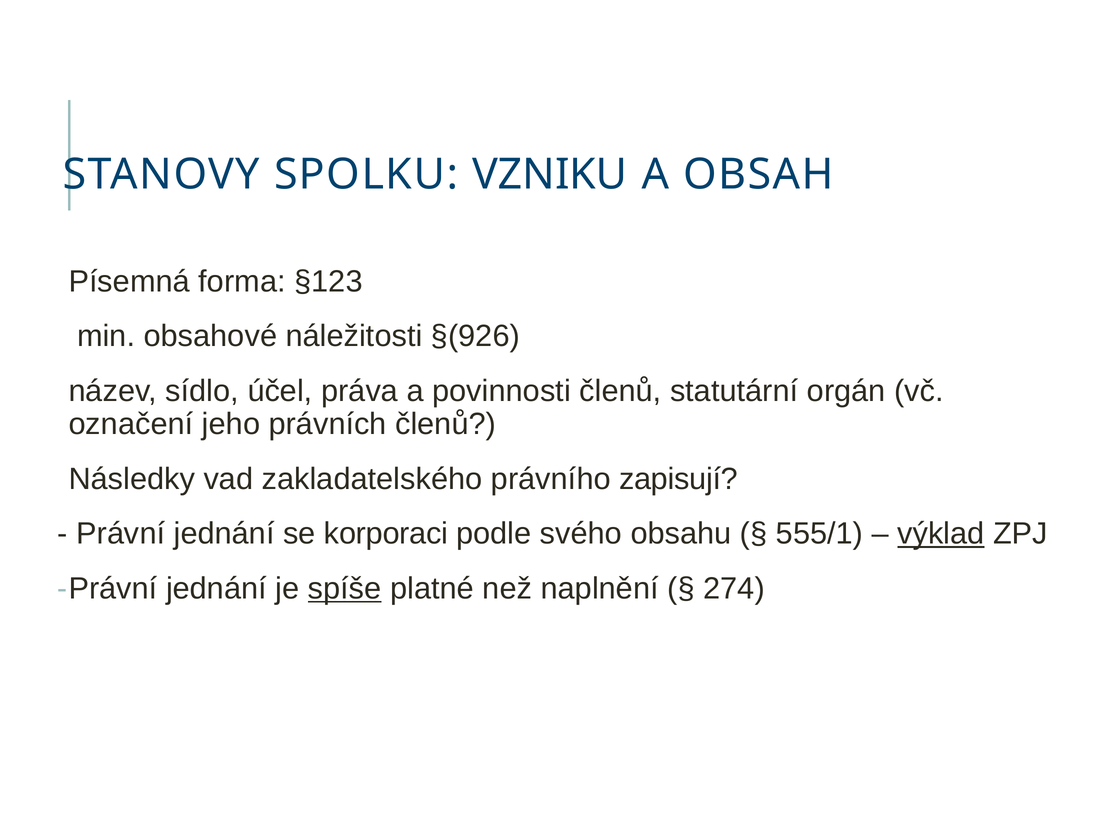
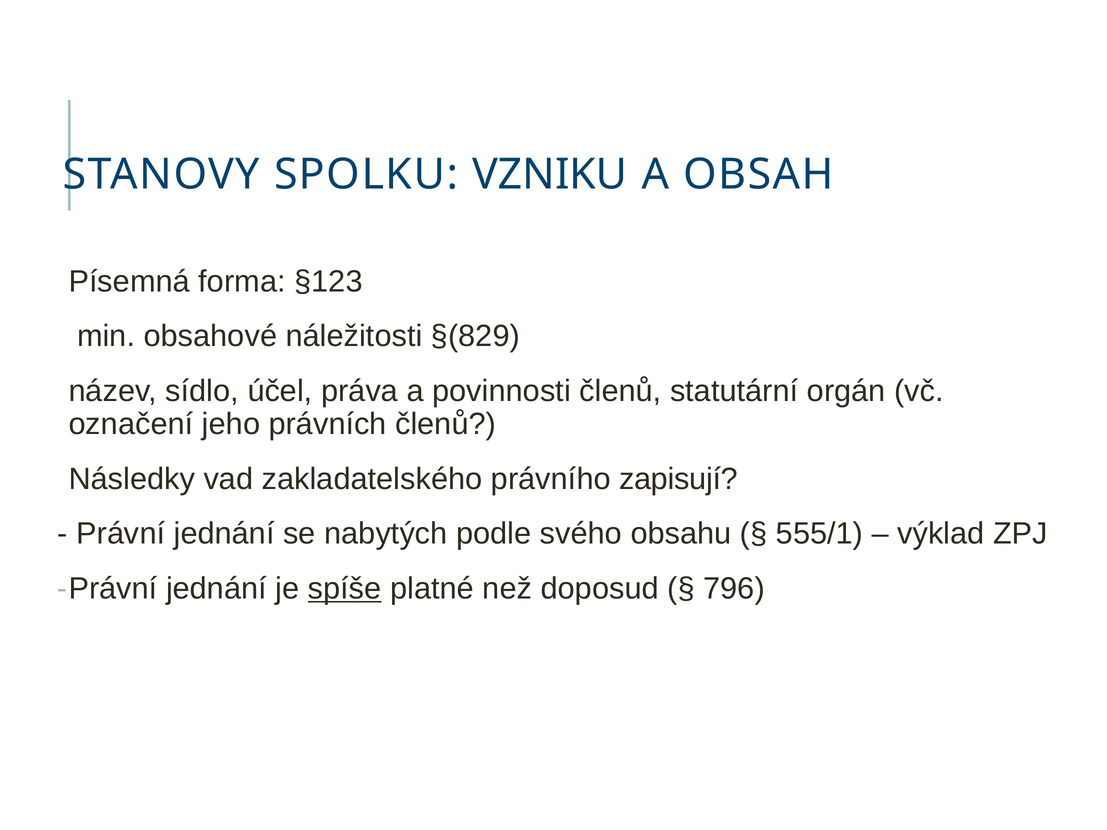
§(926: §(926 -> §(829
korporaci: korporaci -> nabytých
výklad underline: present -> none
naplnění: naplnění -> doposud
274: 274 -> 796
